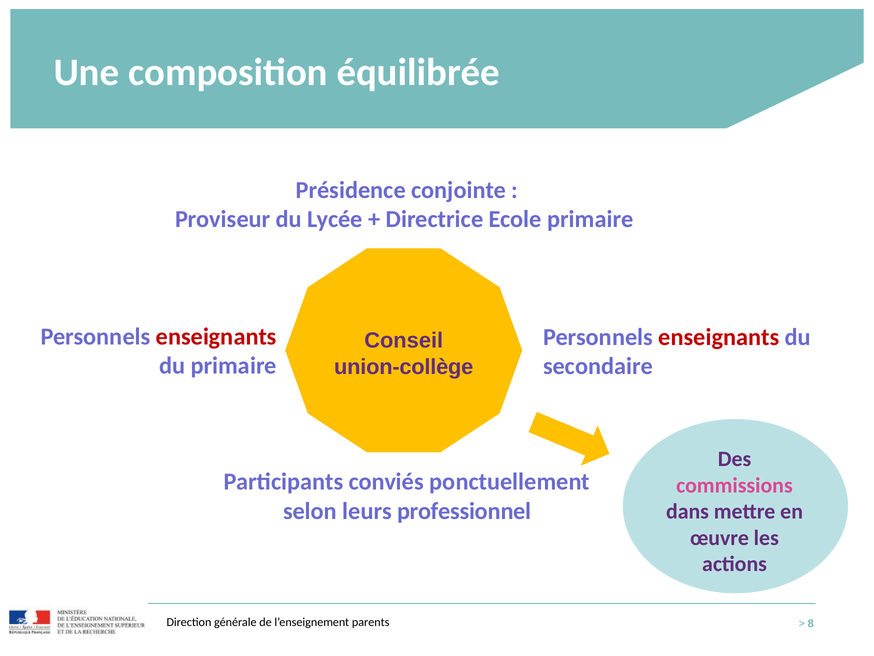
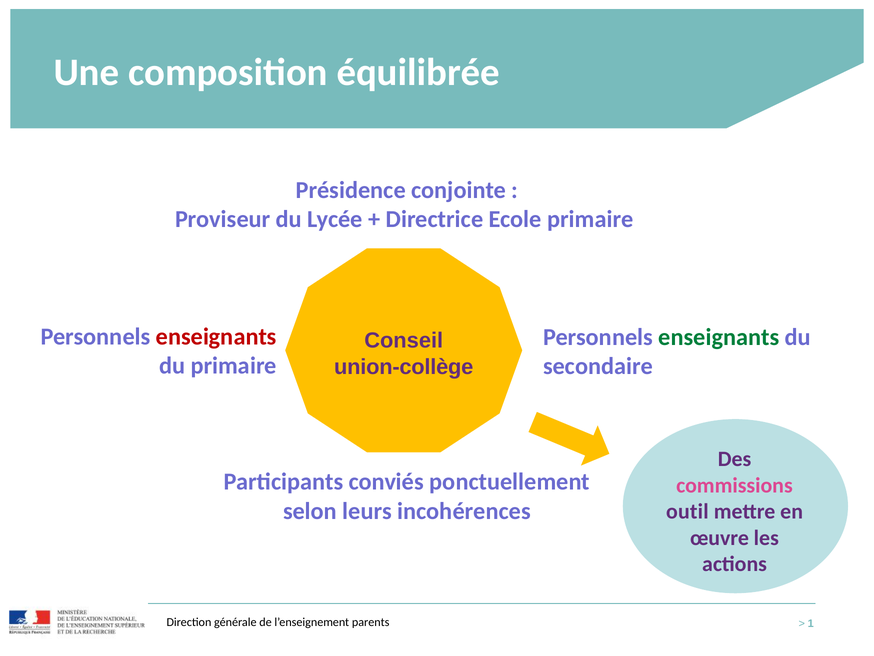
enseignants at (719, 337) colour: red -> green
professionnel: professionnel -> incohérences
dans: dans -> outil
8: 8 -> 1
